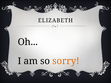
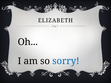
sorry colour: orange -> blue
